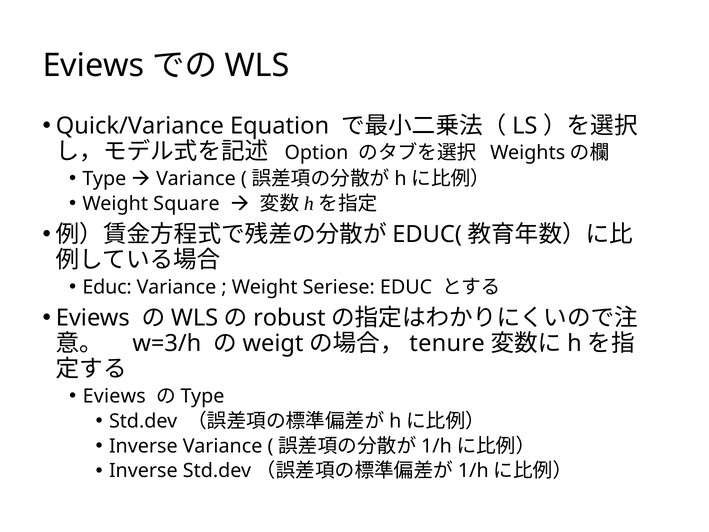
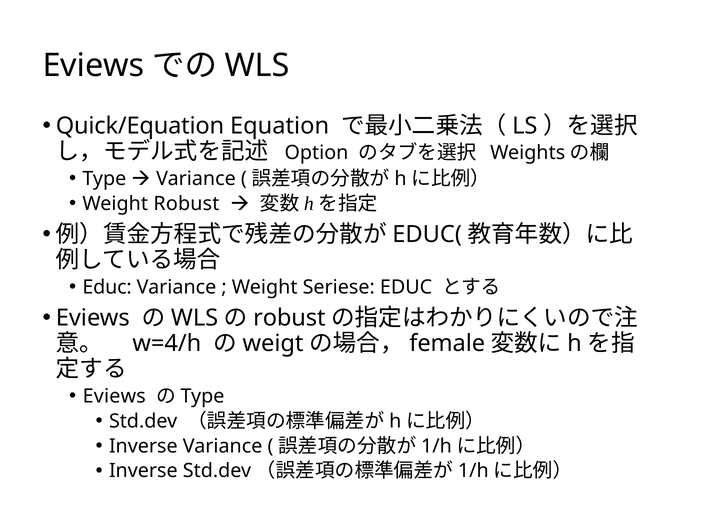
Quick/Variance: Quick/Variance -> Quick/Equation
Weight Square: Square -> Robust
w=3/h: w=3/h -> w=4/h
tenure: tenure -> female
